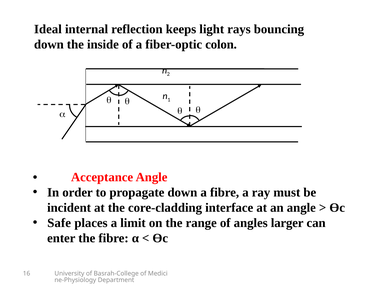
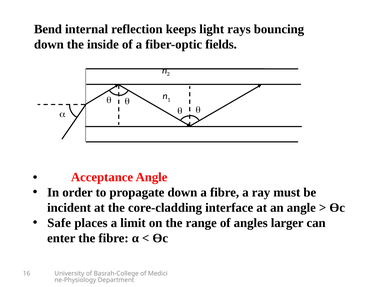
Ideal: Ideal -> Bend
colon: colon -> fields
